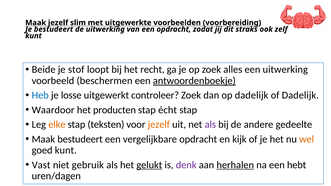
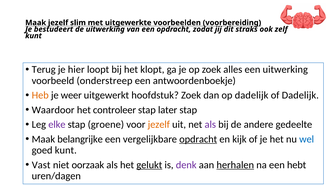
Beide: Beide -> Terug
stof: stof -> hier
recht: recht -> klopt
beschermen: beschermen -> onderstreep
antwoordenboekje underline: present -> none
Heb colour: blue -> orange
losse: losse -> weer
controleer: controleer -> hoofdstuk
producten: producten -> controleer
écht: écht -> later
elke colour: orange -> purple
teksten: teksten -> groene
Maak bestudeert: bestudeert -> belangrijke
opdracht at (198, 139) underline: none -> present
wel colour: orange -> blue
gebruik: gebruik -> oorzaak
